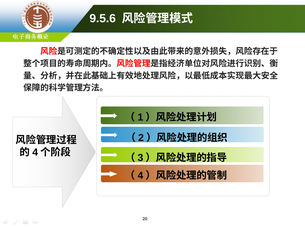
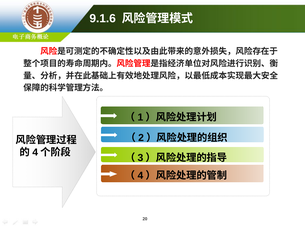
9.5.6: 9.5.6 -> 9.1.6
